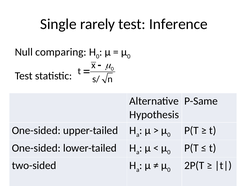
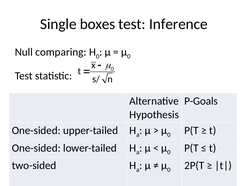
rarely: rarely -> boxes
P-Same: P-Same -> P-Goals
